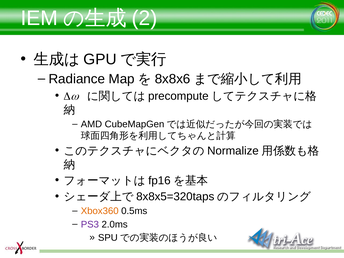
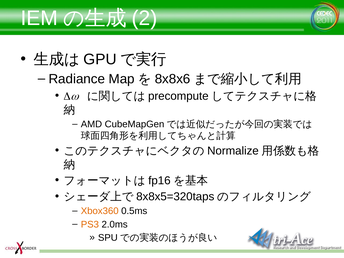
PS3 colour: purple -> orange
